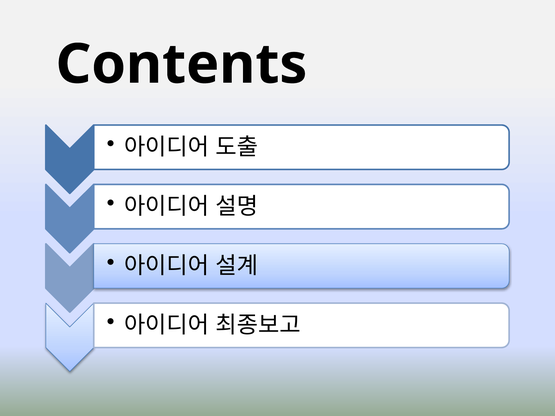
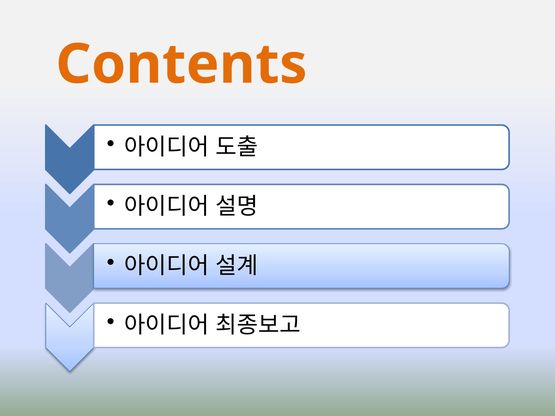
Contents colour: black -> orange
